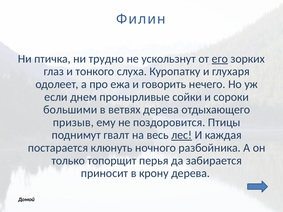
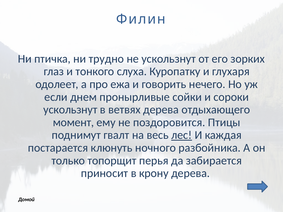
его underline: present -> none
большими at (70, 110): большими -> ускользнут
призыв: призыв -> момент
